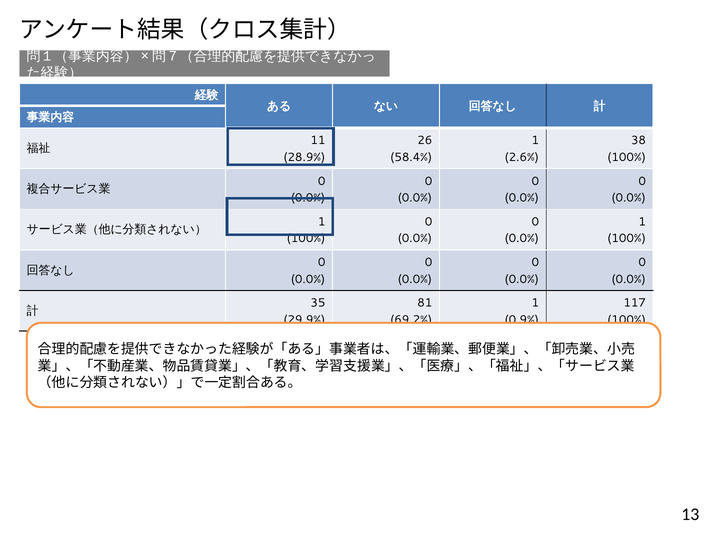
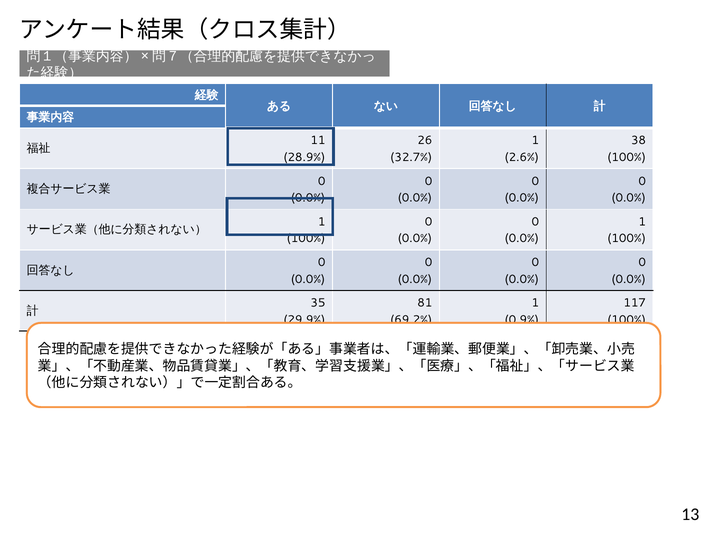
58.4%: 58.4% -> 32.7%
